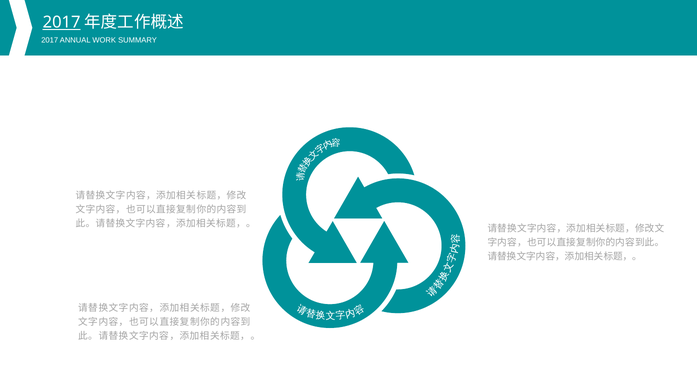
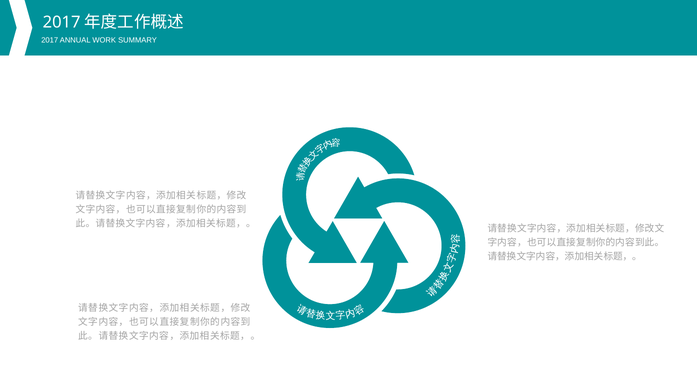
2017 at (62, 22) underline: present -> none
